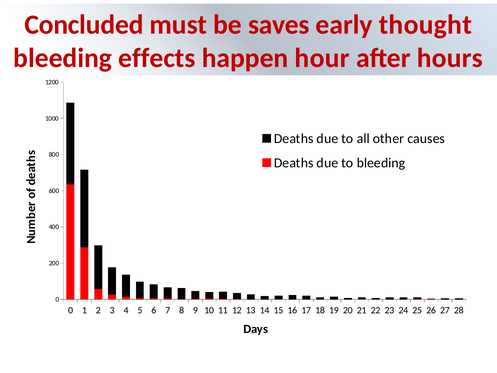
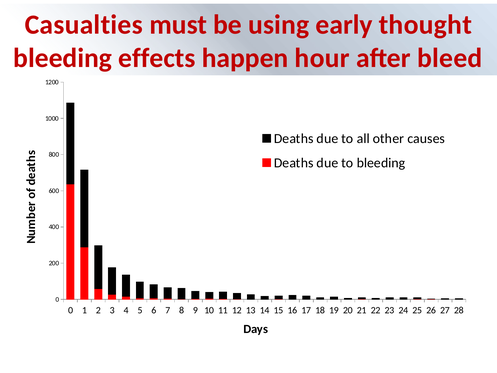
Concluded: Concluded -> Casualties
saves: saves -> using
hours: hours -> bleed
